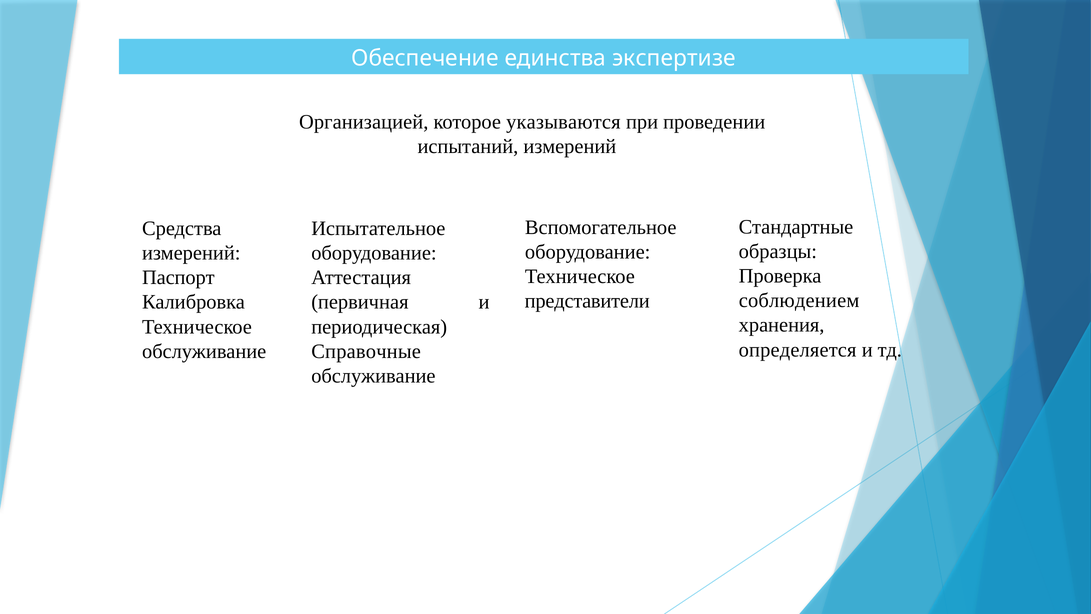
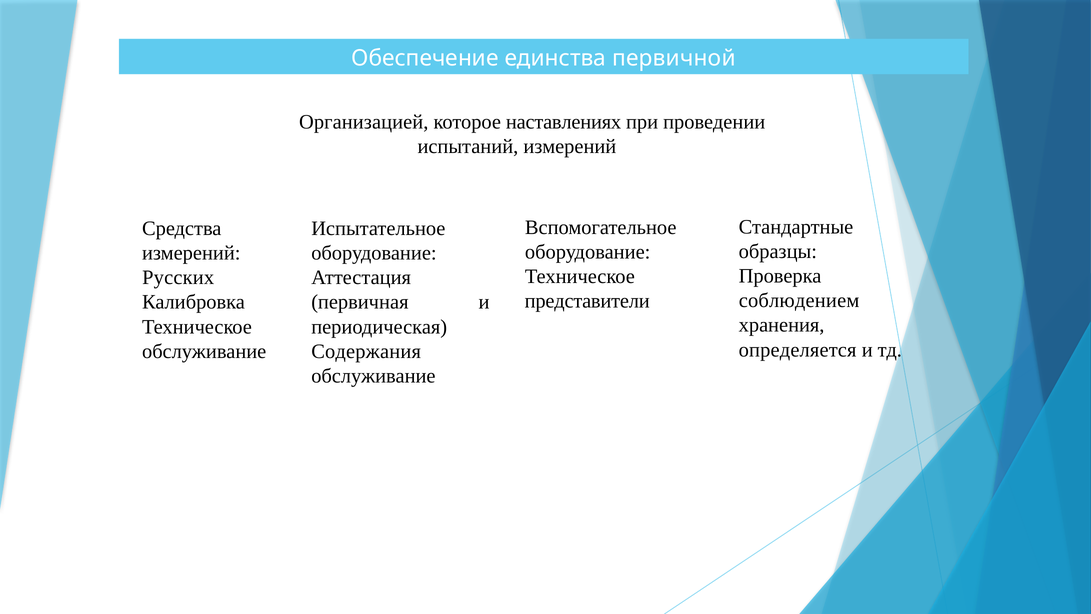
экспертизе: экспертизе -> первичной
указываются: указываются -> наставлениях
Паспорт: Паспорт -> Русских
Справочные: Справочные -> Содержания
